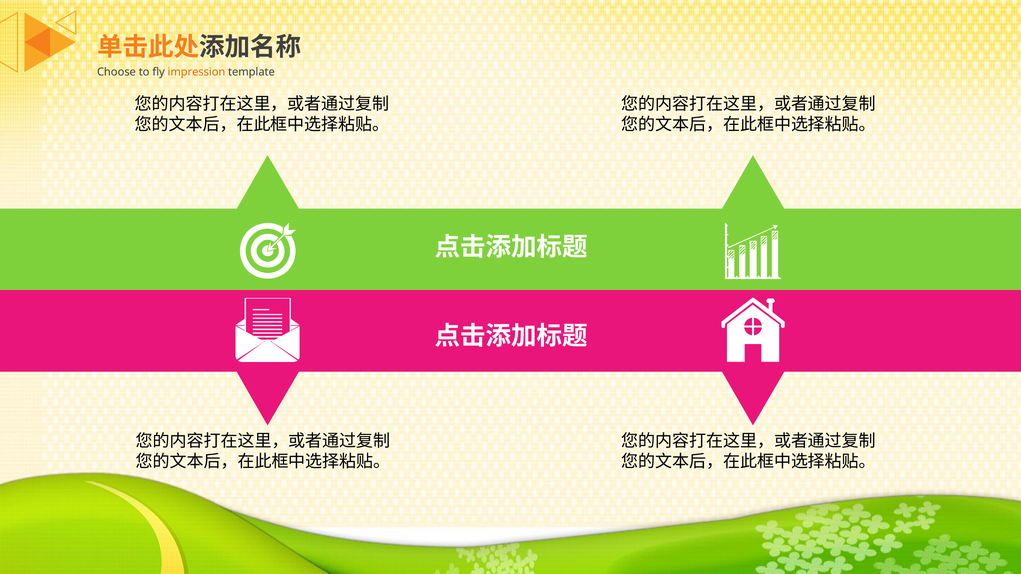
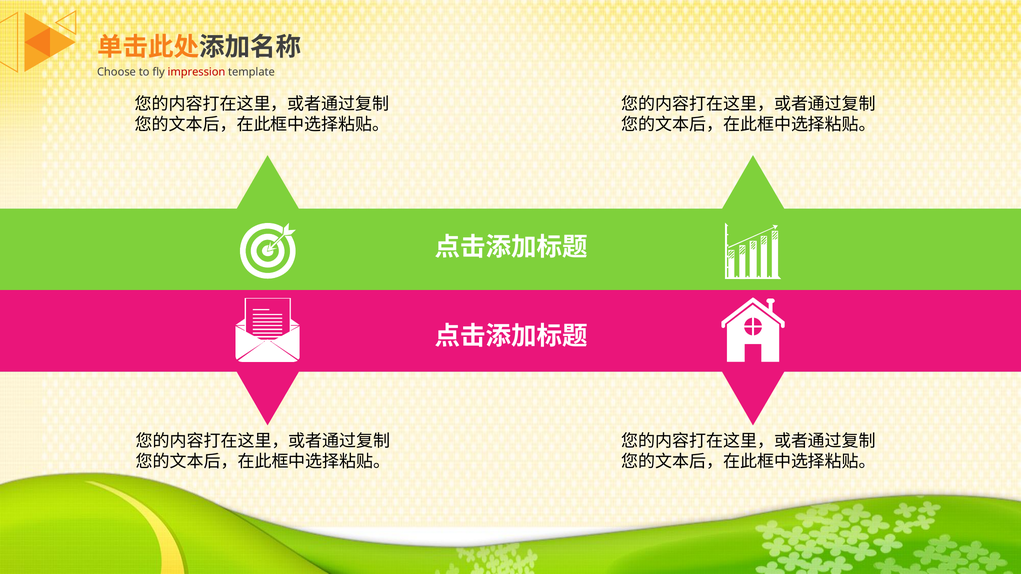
impression colour: orange -> red
